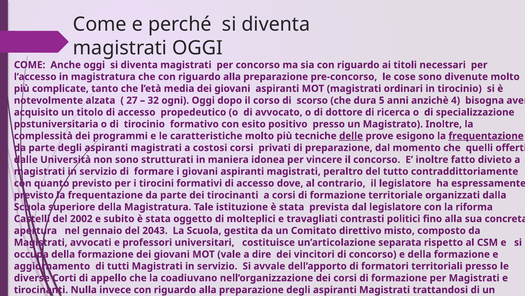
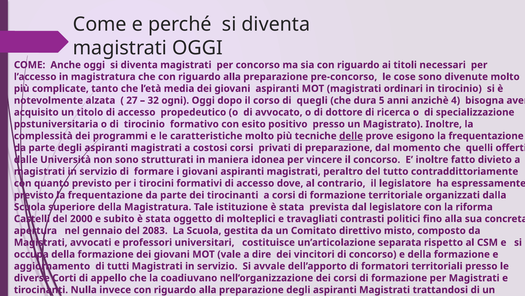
scorso: scorso -> quegli
frequentazione at (486, 136) underline: present -> none
2002: 2002 -> 2000
2043: 2043 -> 2083
